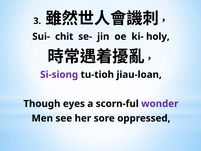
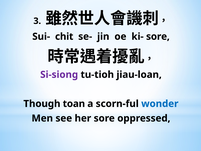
ki- holy: holy -> sore
eyes: eyes -> toan
wonder colour: purple -> blue
